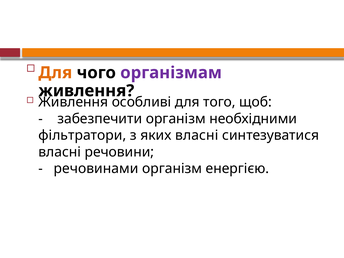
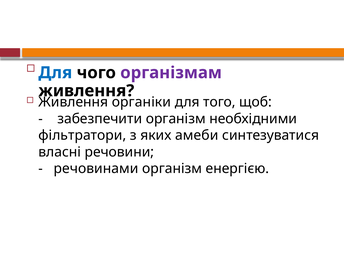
Для at (55, 73) colour: orange -> blue
особливі: особливі -> органіки
яких власні: власні -> амеби
